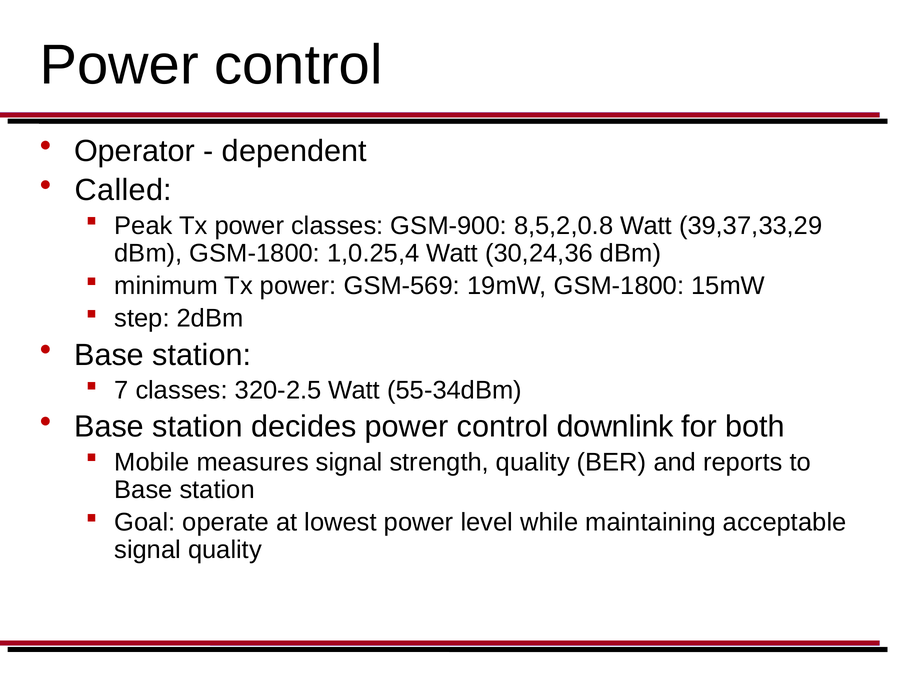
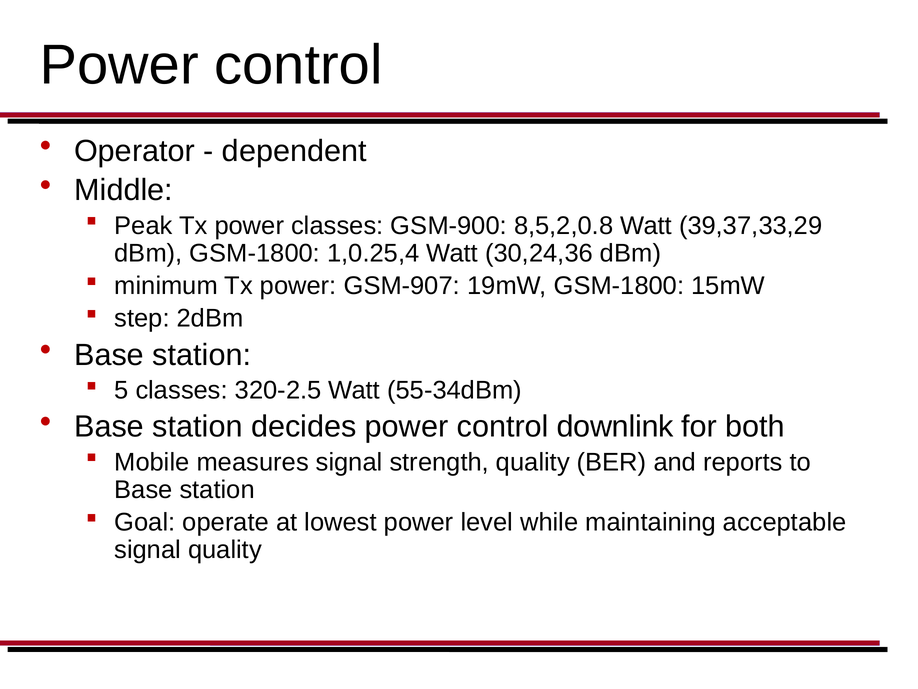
Called: Called -> Middle
GSM-569: GSM-569 -> GSM-907
7: 7 -> 5
